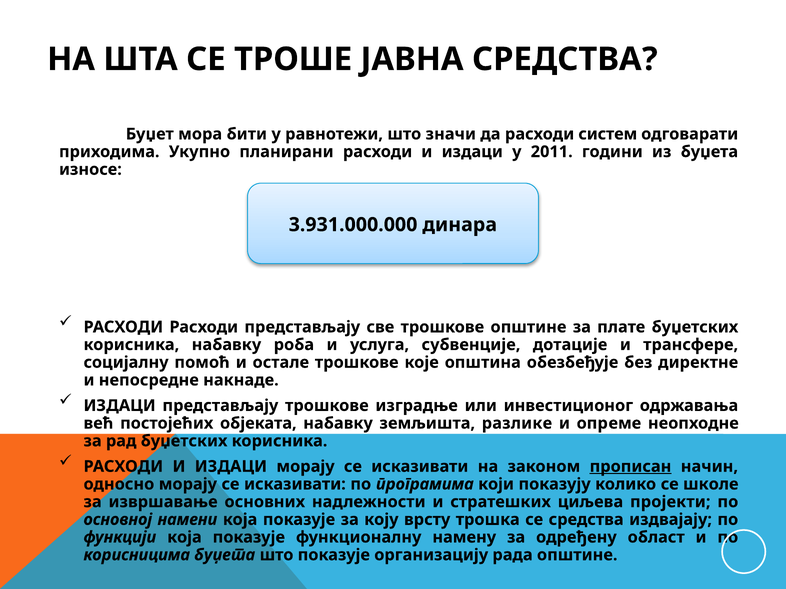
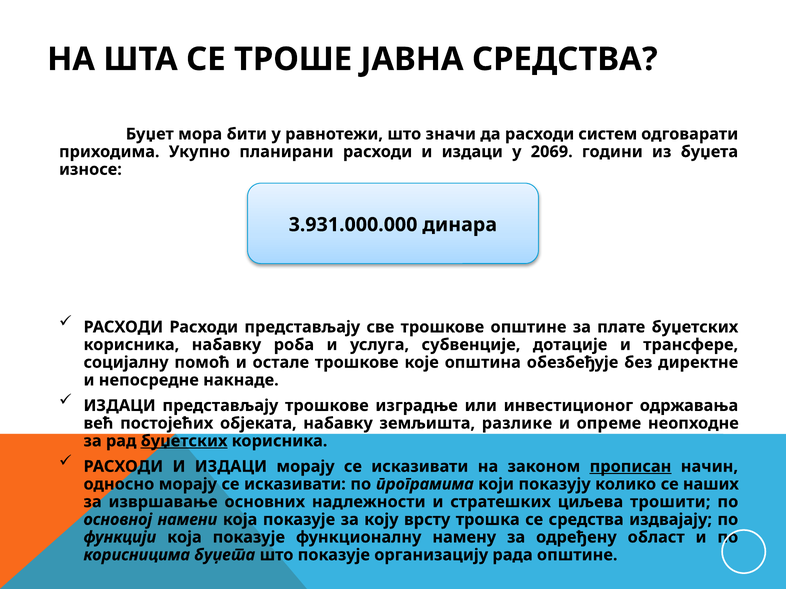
2011: 2011 -> 2069
буџетских at (184, 441) underline: none -> present
школе: школе -> наших
пројекти: пројекти -> трошити
